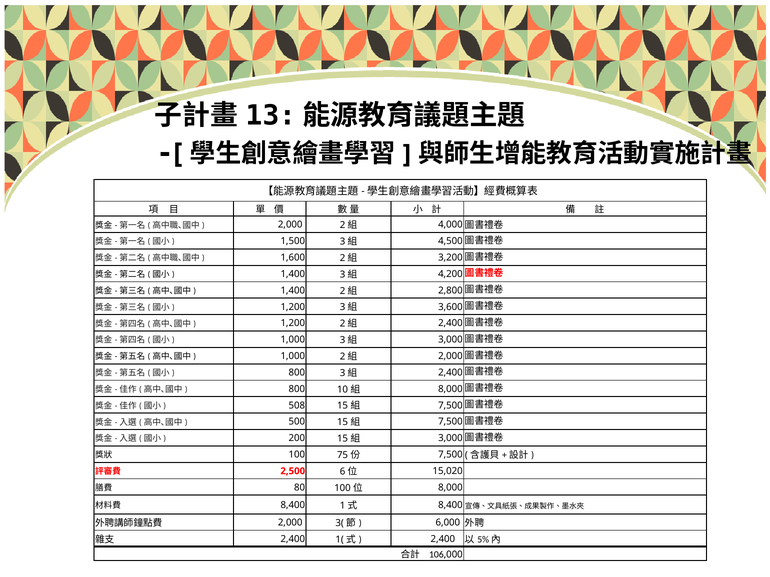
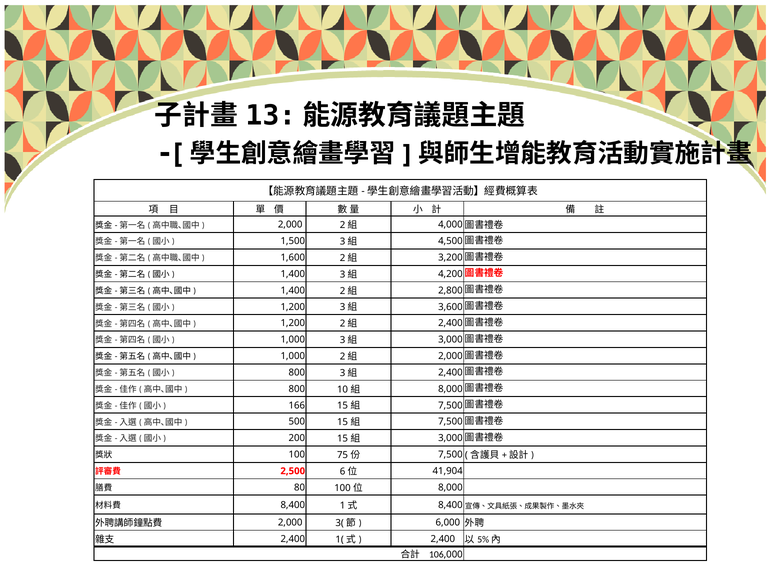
508: 508 -> 166
15,020: 15,020 -> 41,904
